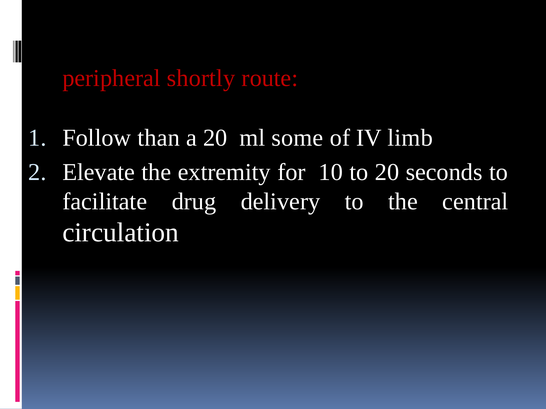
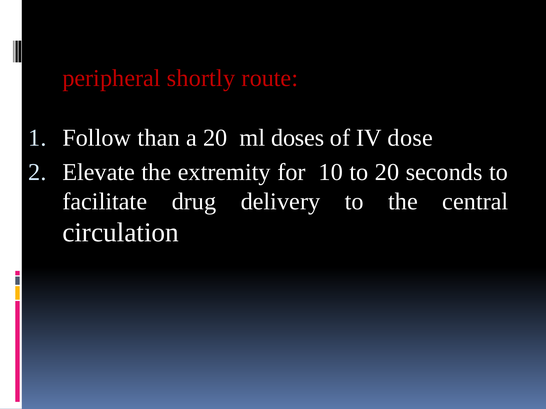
some: some -> doses
limb: limb -> dose
